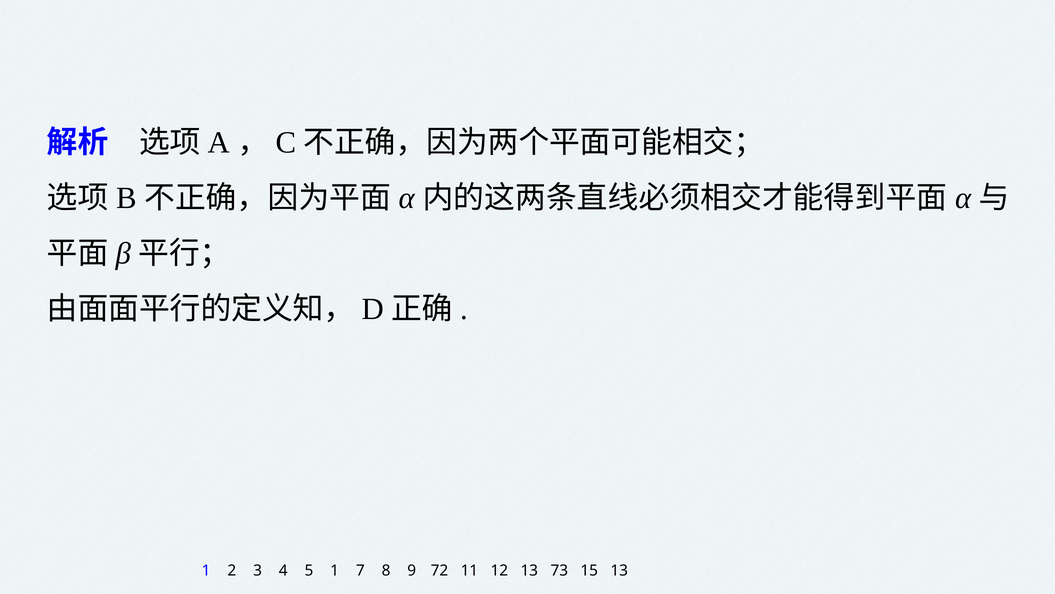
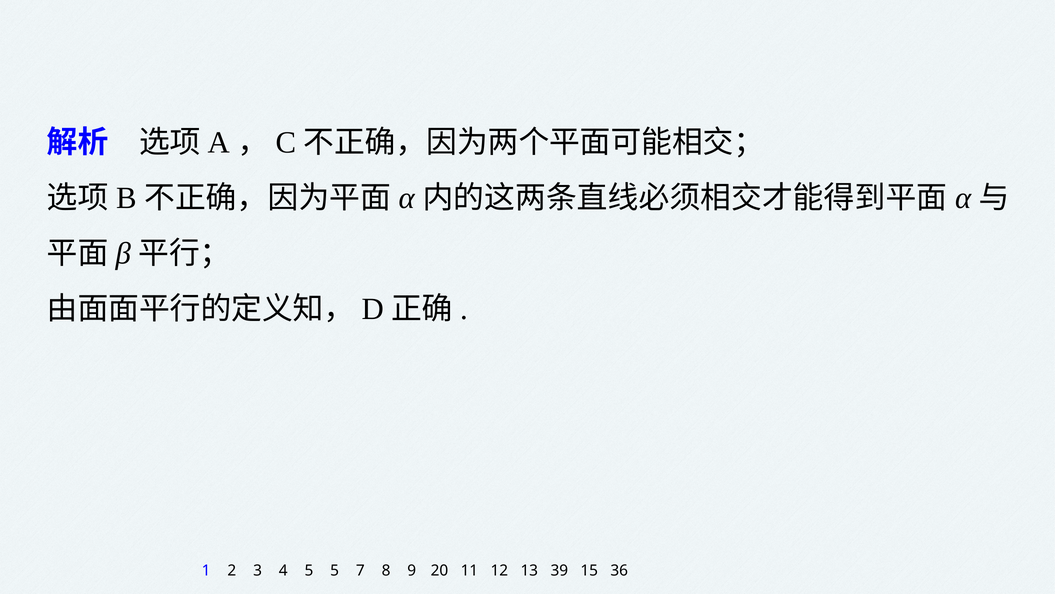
5 1: 1 -> 5
72: 72 -> 20
73: 73 -> 39
15 13: 13 -> 36
